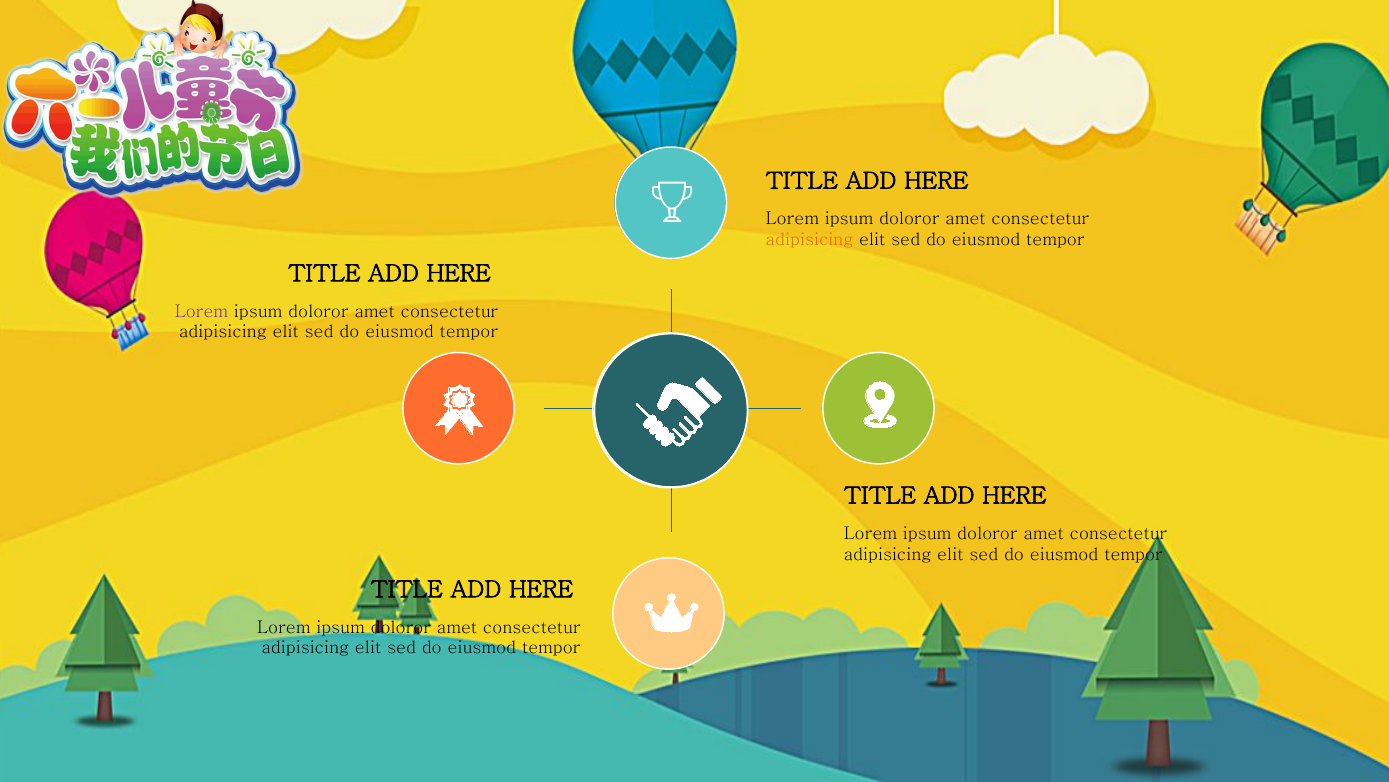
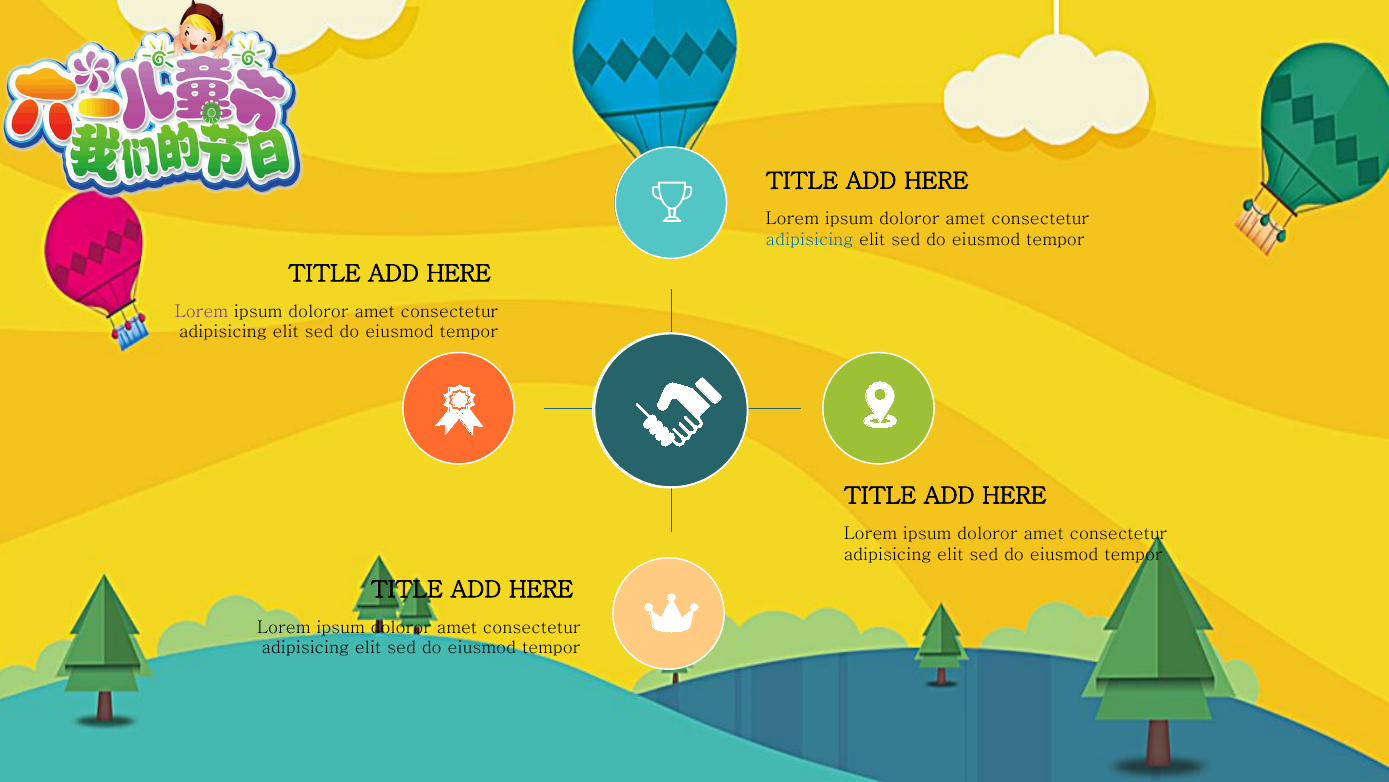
adipisicing at (810, 239) colour: orange -> blue
